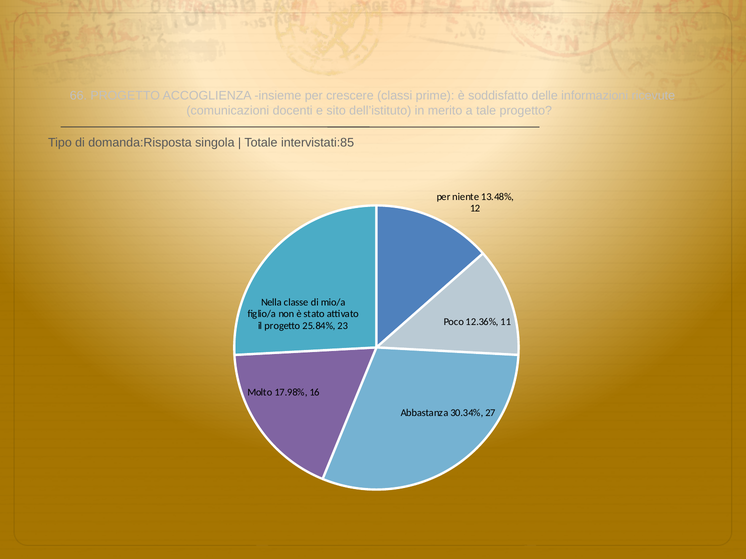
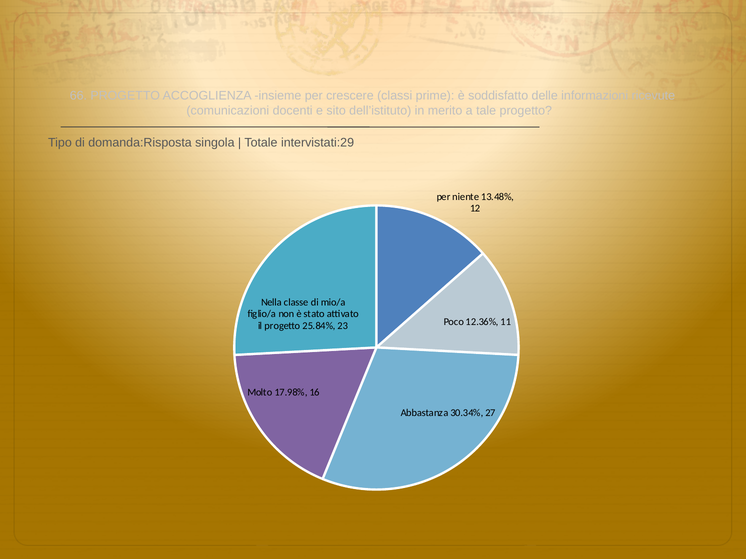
intervistati:85: intervistati:85 -> intervistati:29
